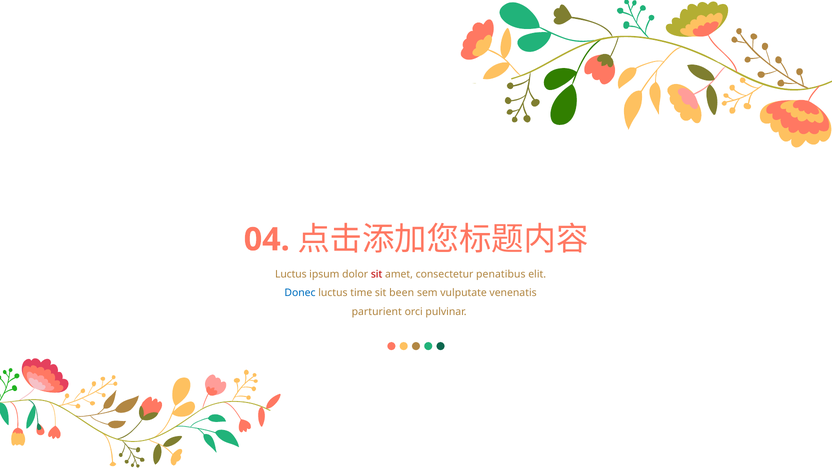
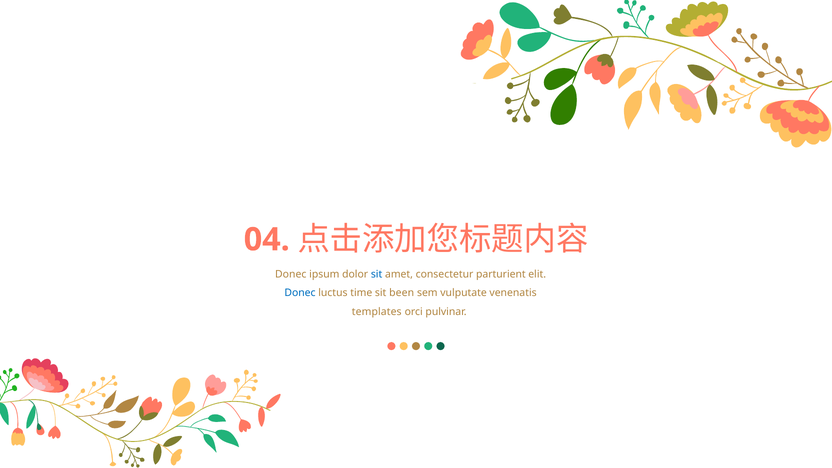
Luctus at (291, 274): Luctus -> Donec
sit at (377, 274) colour: red -> blue
penatibus: penatibus -> parturient
parturient: parturient -> templates
